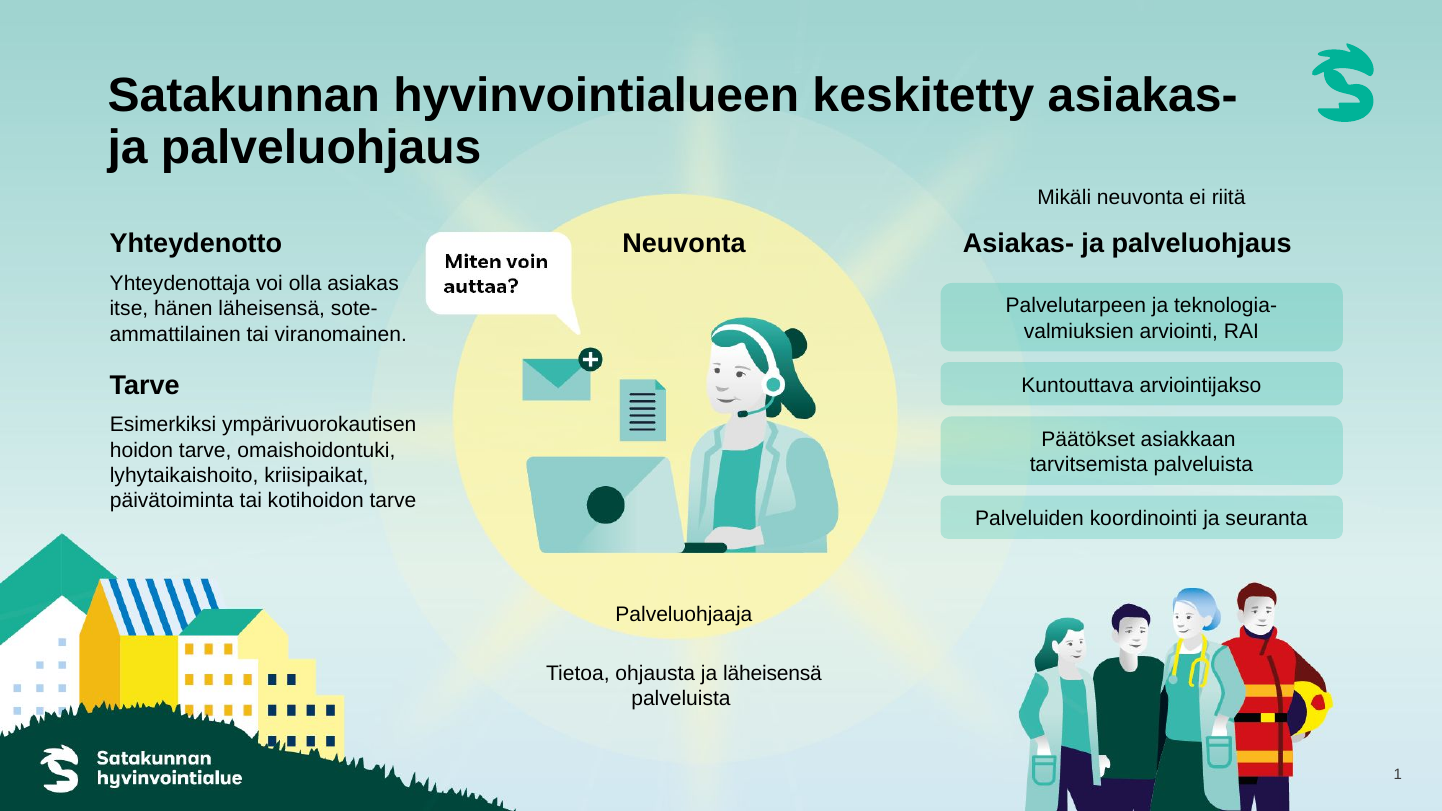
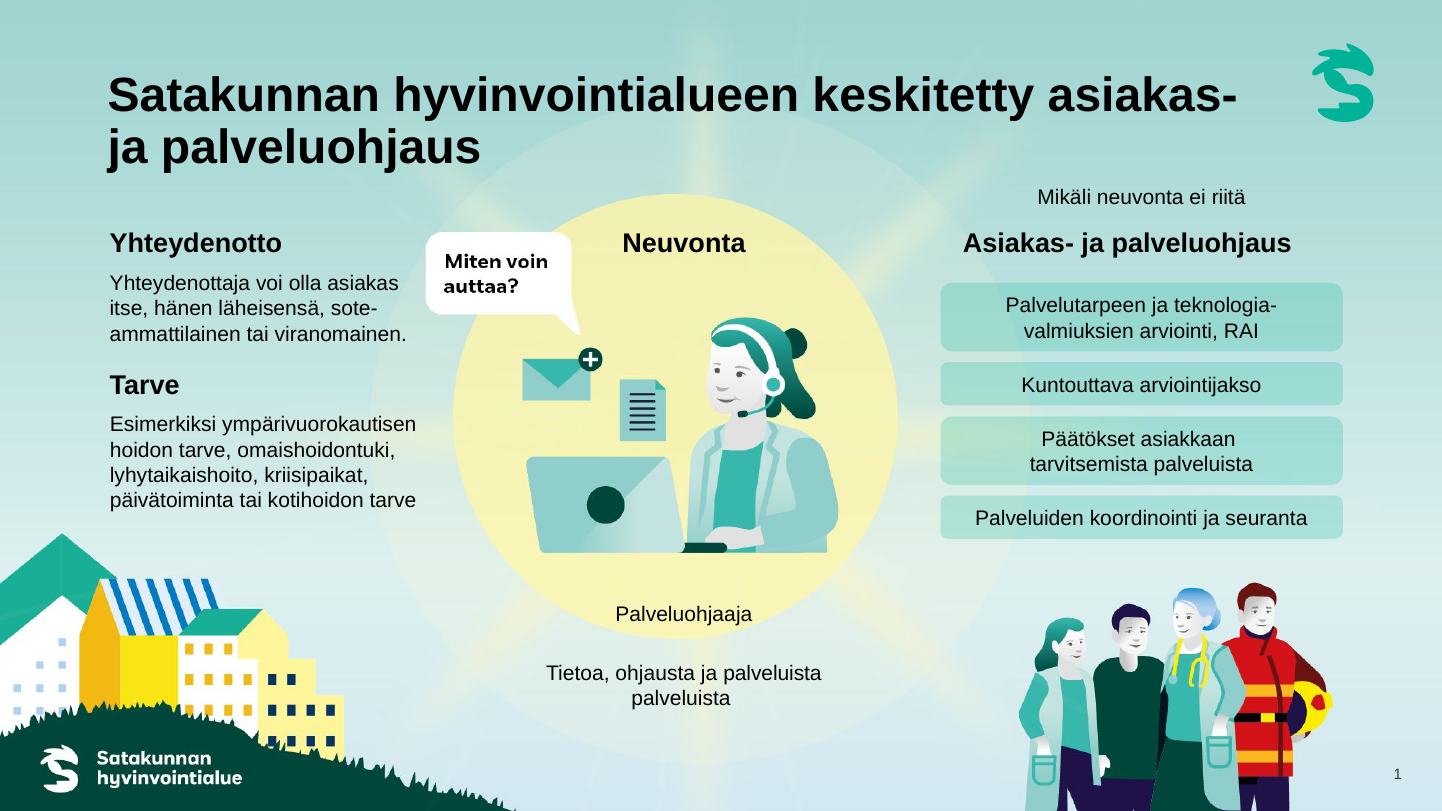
ja läheisensä: läheisensä -> palveluista
